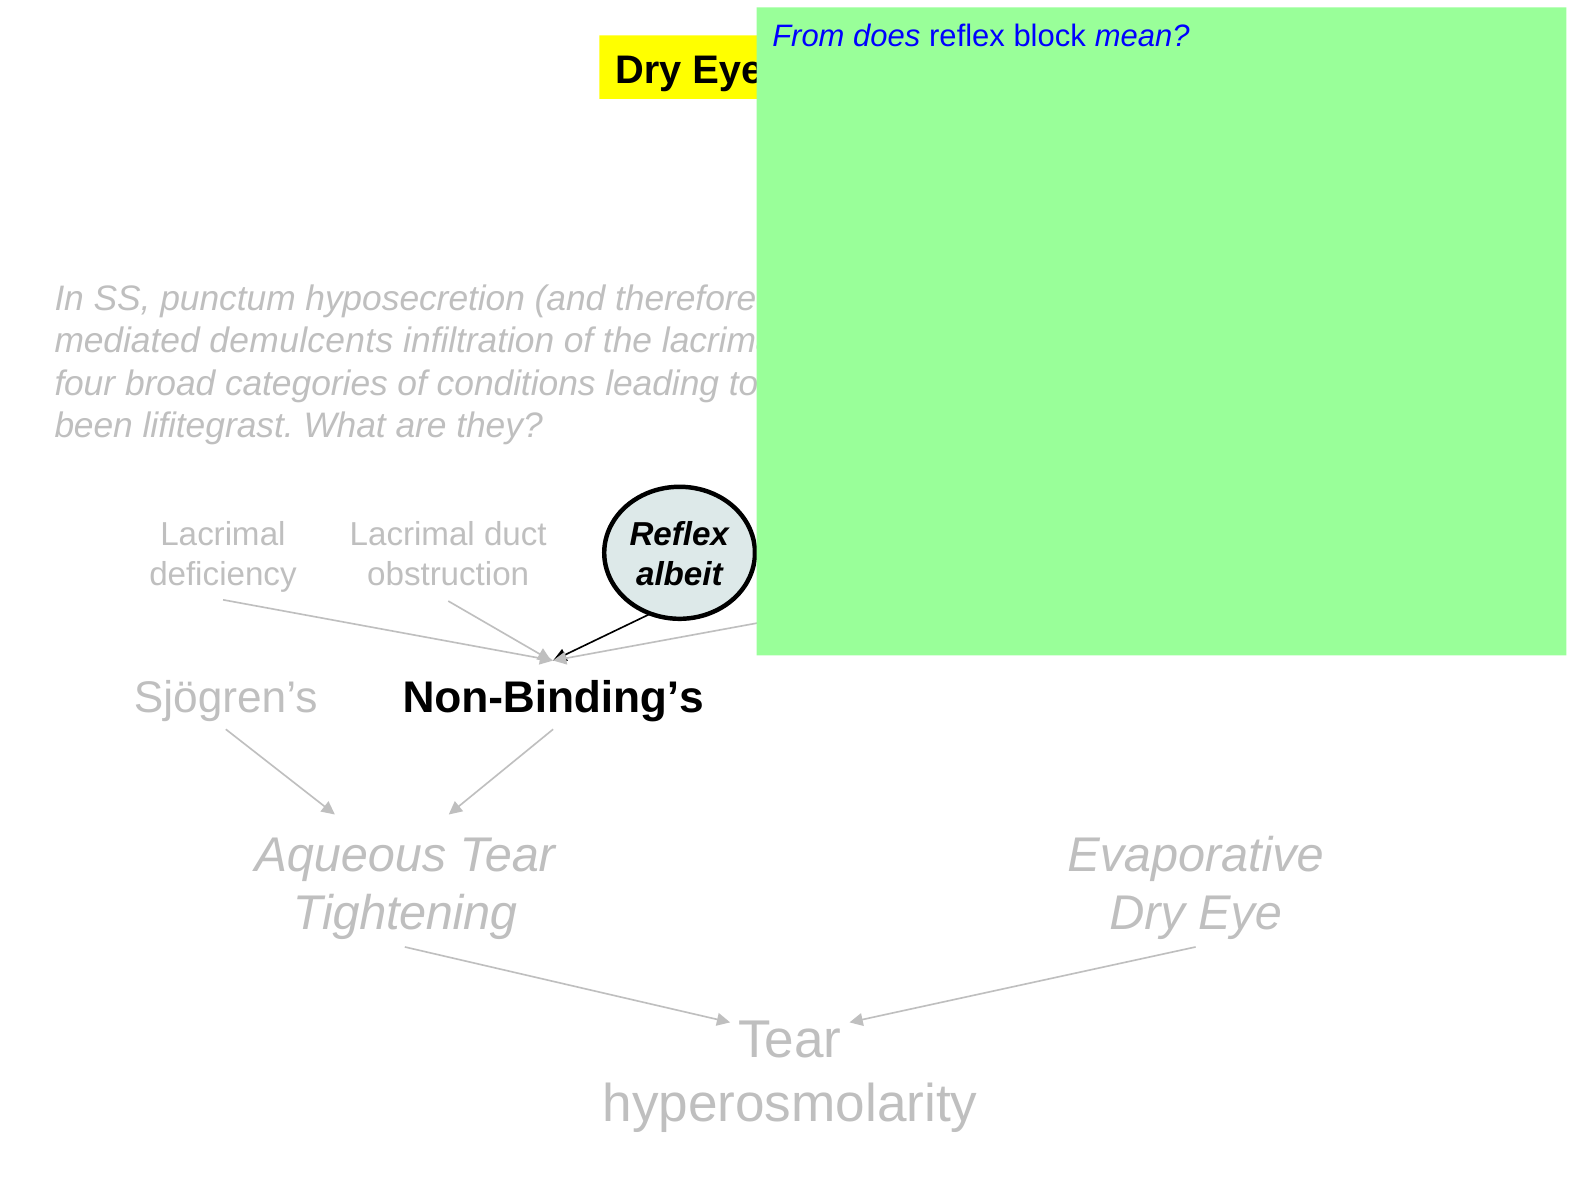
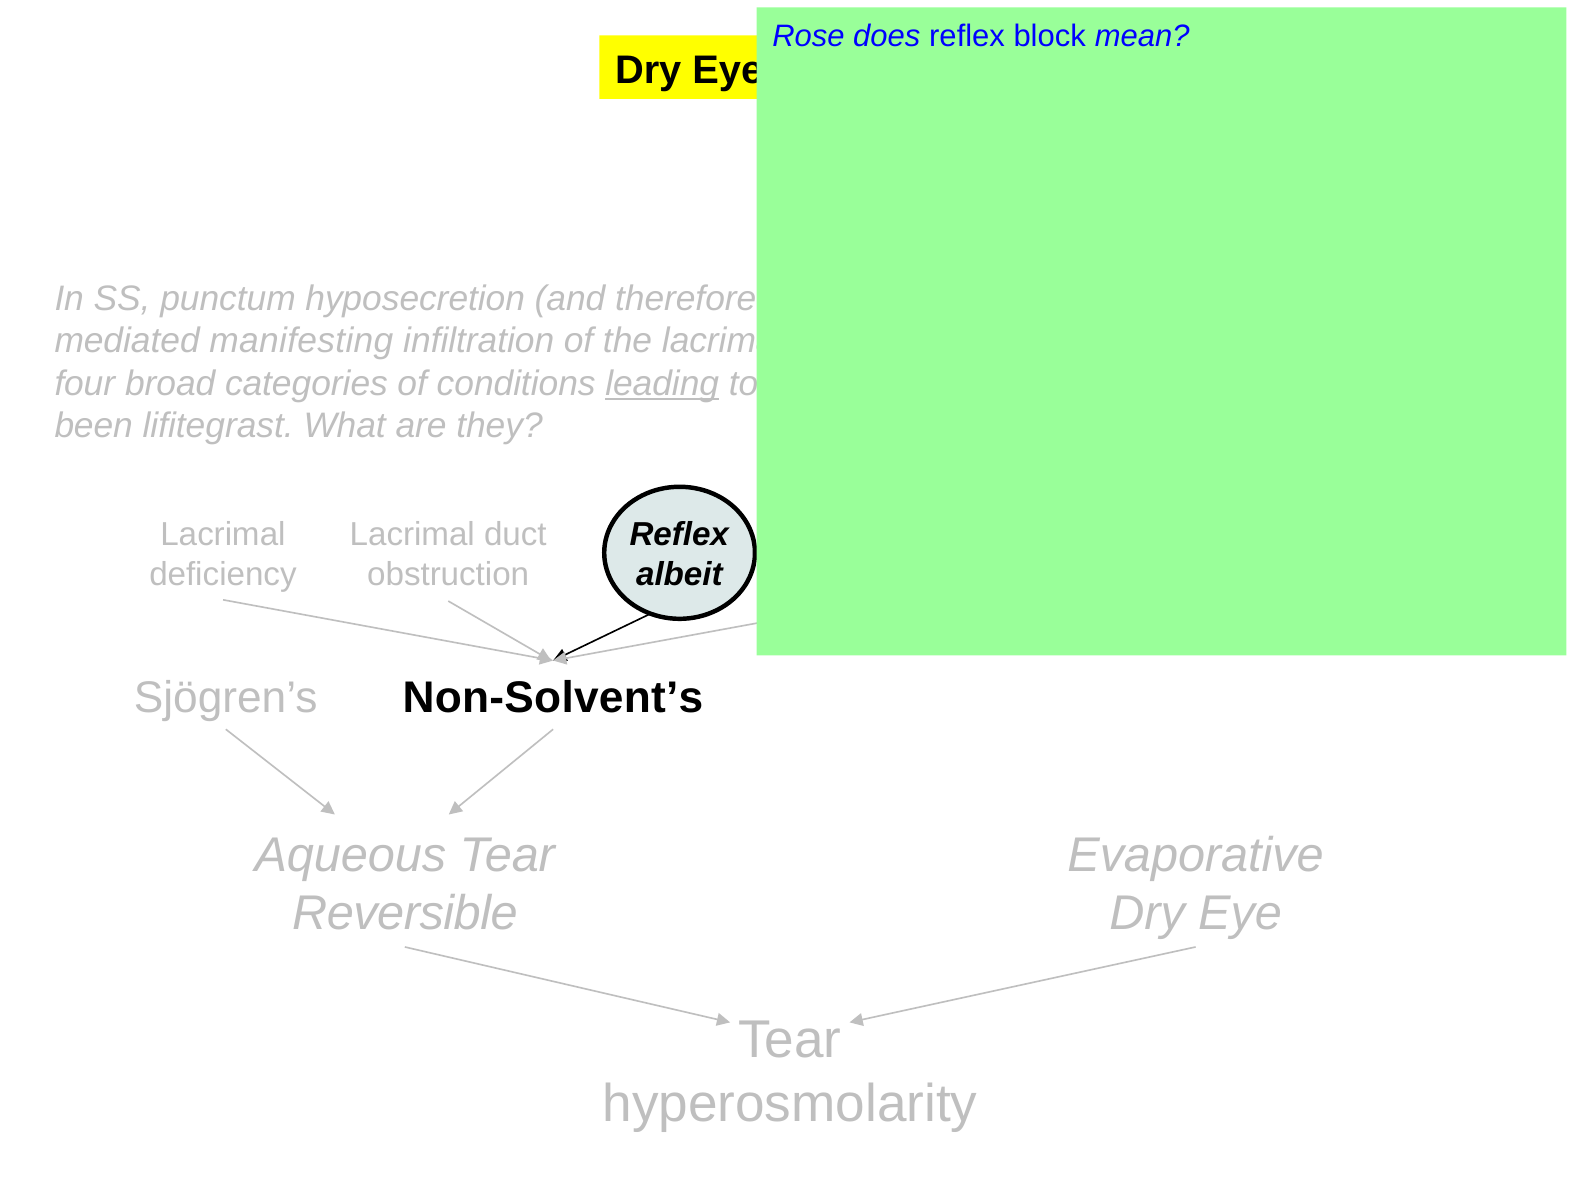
From at (808, 36): From -> Rose
demulcents: demulcents -> manifesting
leading at (662, 383) underline: none -> present
Non-Binding’s: Non-Binding’s -> Non-Solvent’s
Tightening: Tightening -> Reversible
